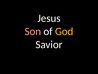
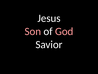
God colour: yellow -> pink
